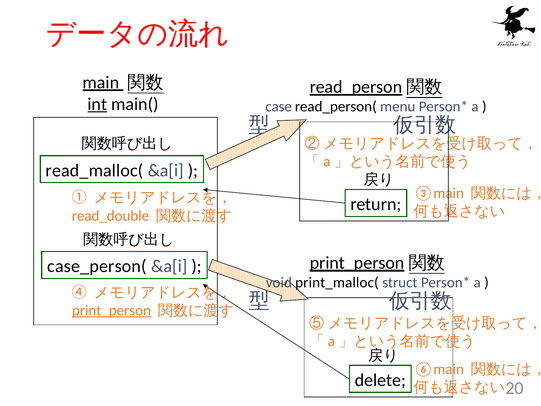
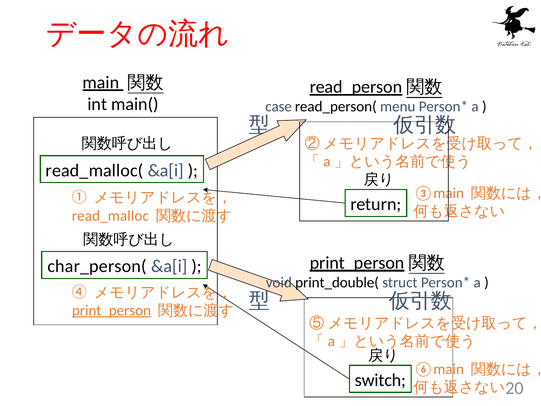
int underline: present -> none
read_double: read_double -> read_malloc
case_person(: case_person( -> char_person(
print_malloc(: print_malloc( -> print_double(
delete: delete -> switch
